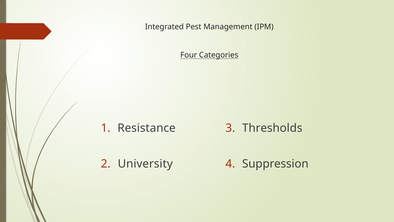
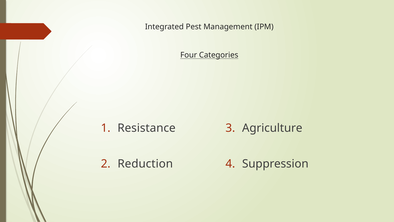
Thresholds: Thresholds -> Agriculture
University: University -> Reduction
